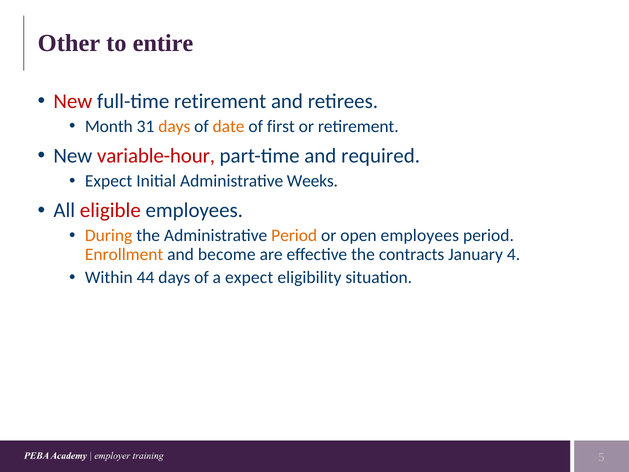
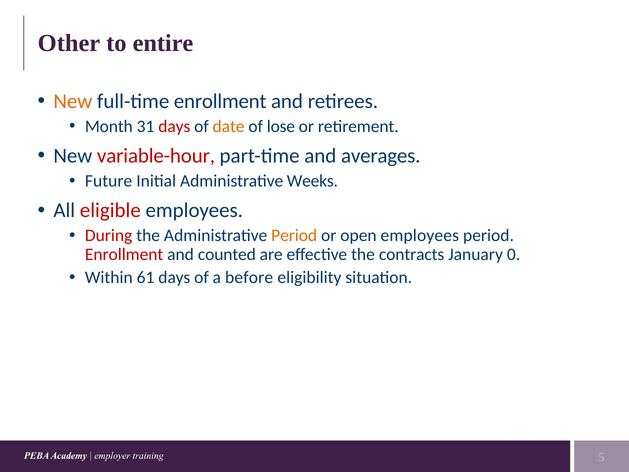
New at (73, 101) colour: red -> orange
full-time retirement: retirement -> enrollment
days at (174, 126) colour: orange -> red
first: first -> lose
required: required -> averages
Expect at (109, 181): Expect -> Future
During colour: orange -> red
Enrollment at (124, 254) colour: orange -> red
become: become -> counted
4: 4 -> 0
44: 44 -> 61
a expect: expect -> before
